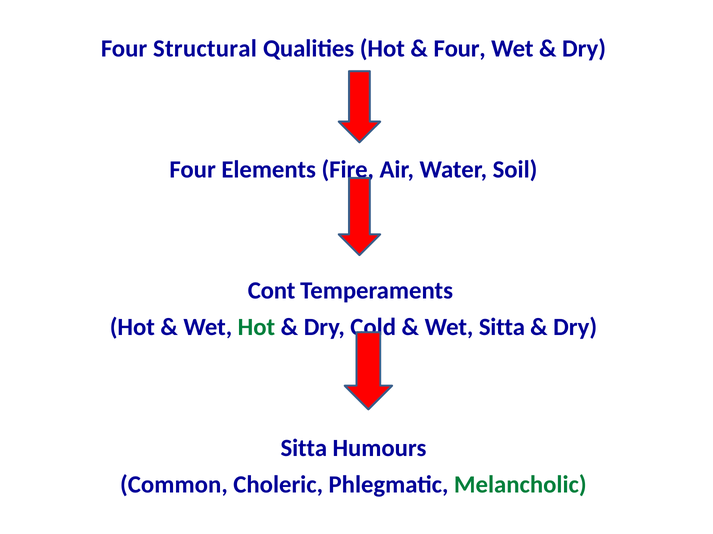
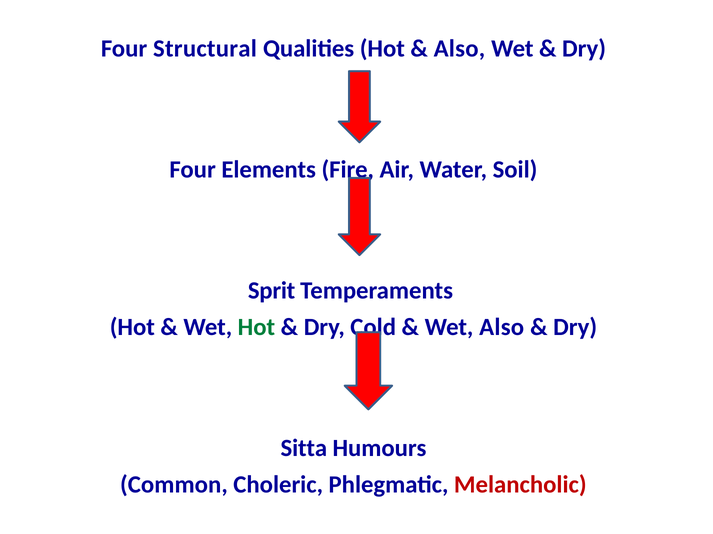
Four at (460, 49): Four -> Also
Cont: Cont -> Sprit
Wet Sitta: Sitta -> Also
Melancholic colour: green -> red
